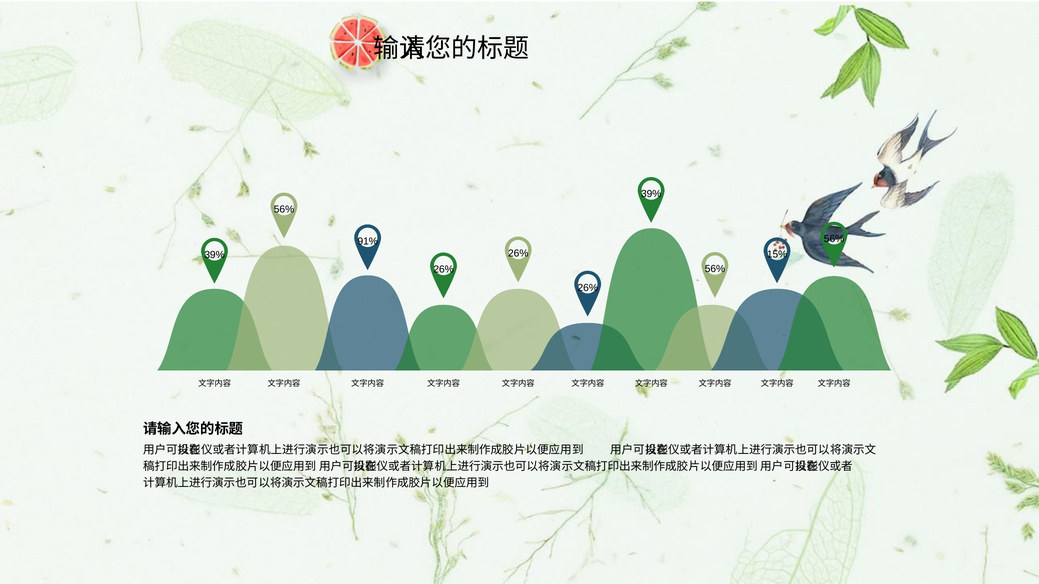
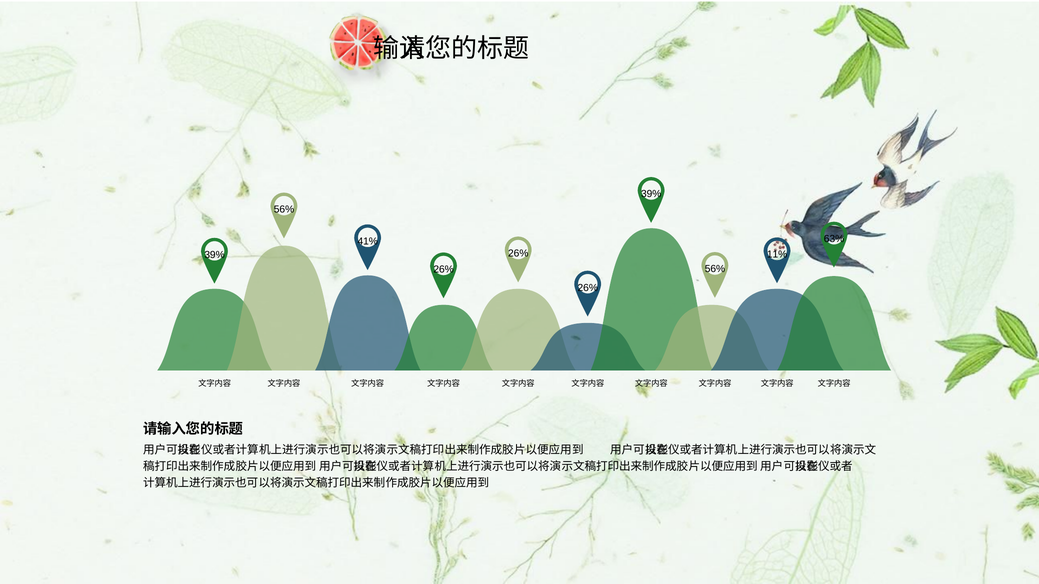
56% at (834, 239): 56% -> 63%
91%: 91% -> 41%
15%: 15% -> 11%
